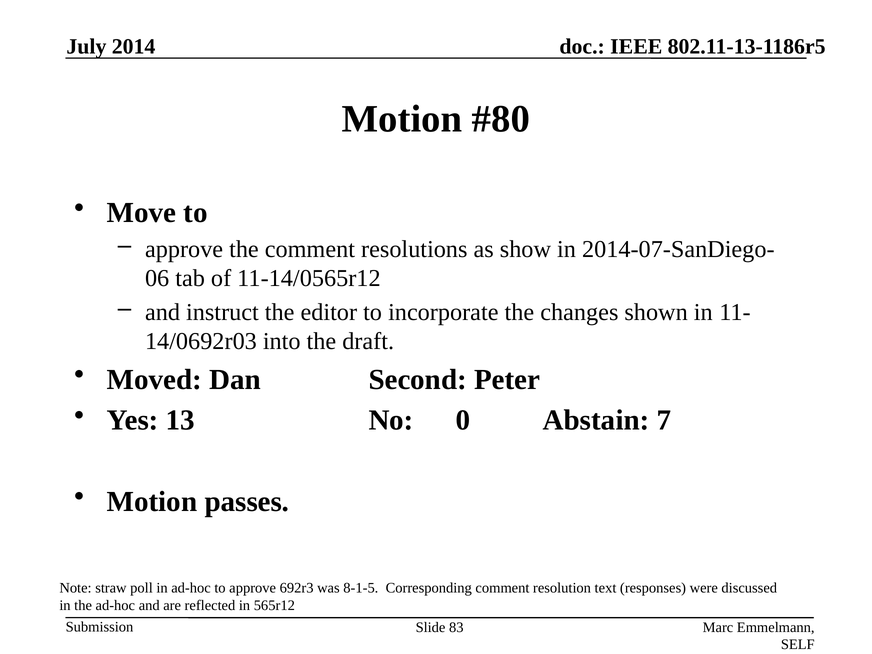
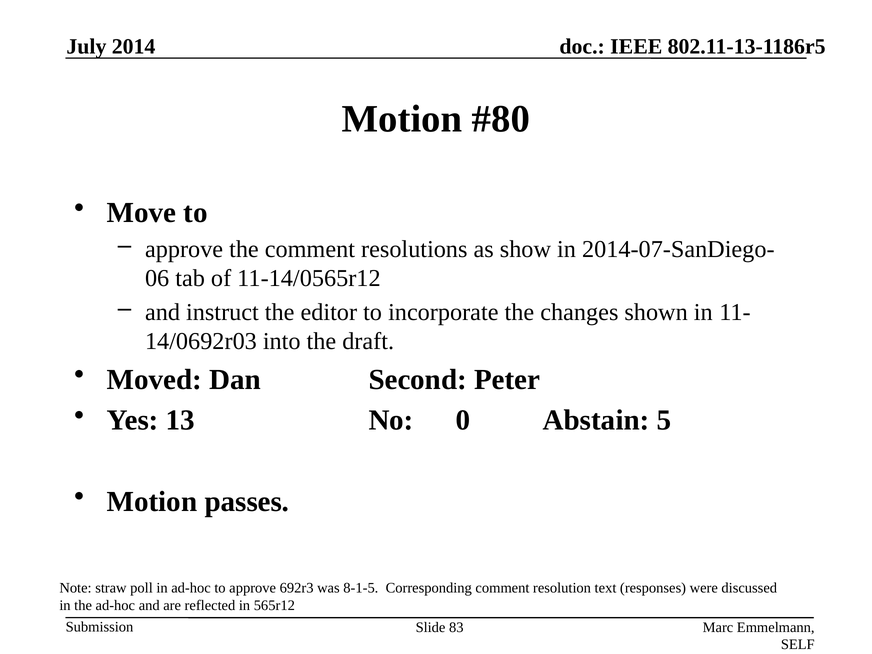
7: 7 -> 5
